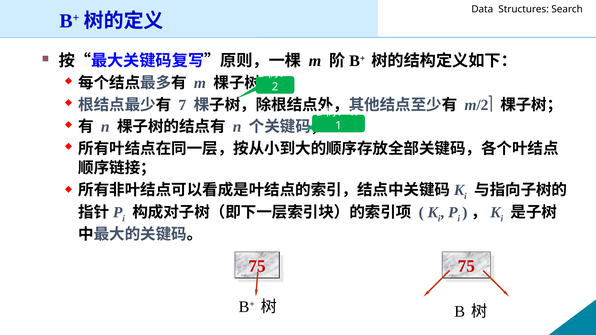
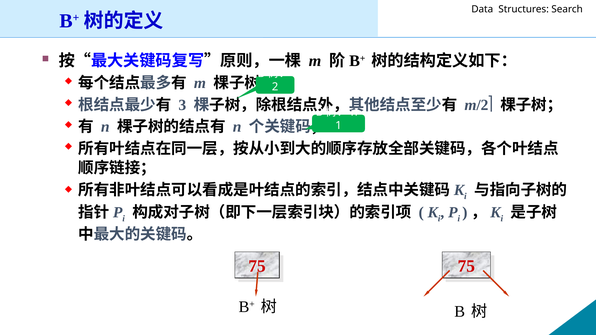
7: 7 -> 3
